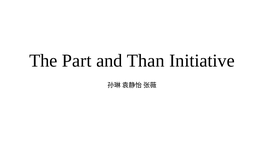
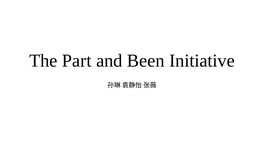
Than: Than -> Been
